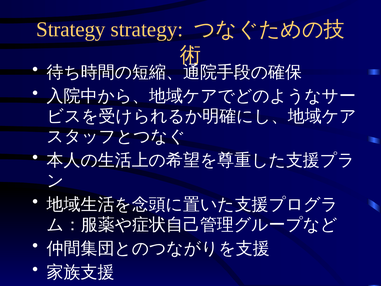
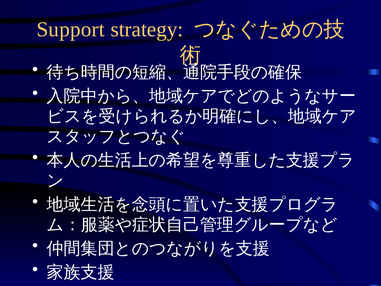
Strategy at (71, 29): Strategy -> Support
